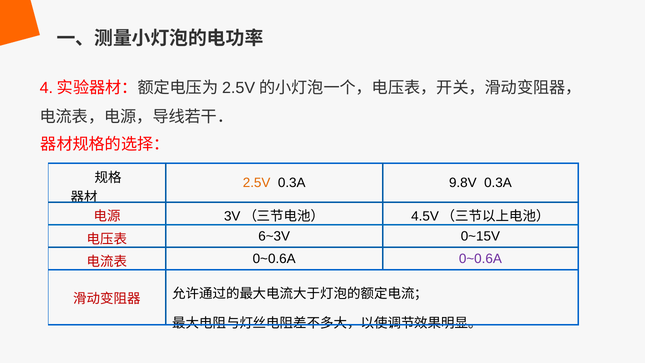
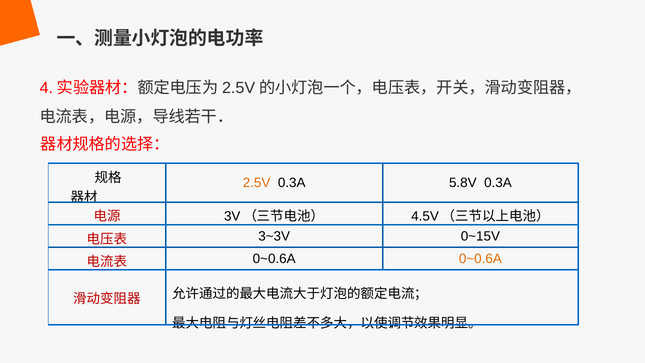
9.8V: 9.8V -> 5.8V
6~3V: 6~3V -> 3~3V
0~0.6A at (480, 259) colour: purple -> orange
